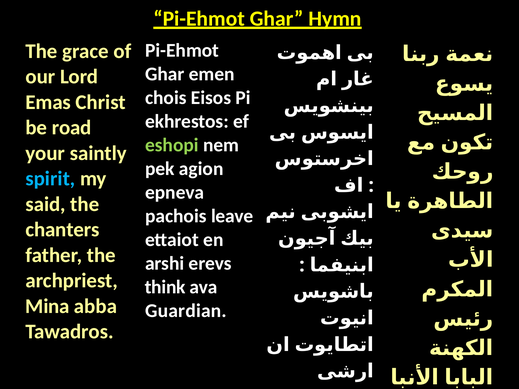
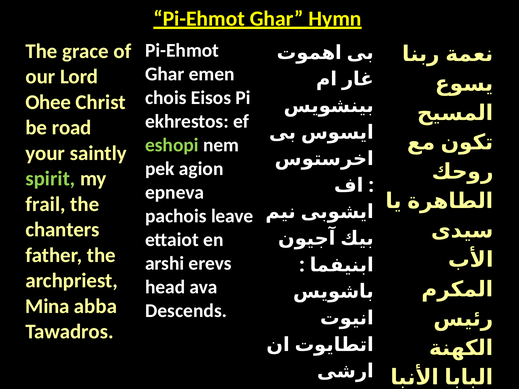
Emas: Emas -> Ohee
spirit colour: light blue -> light green
said: said -> frail
think: think -> head
Guardian: Guardian -> Descends
